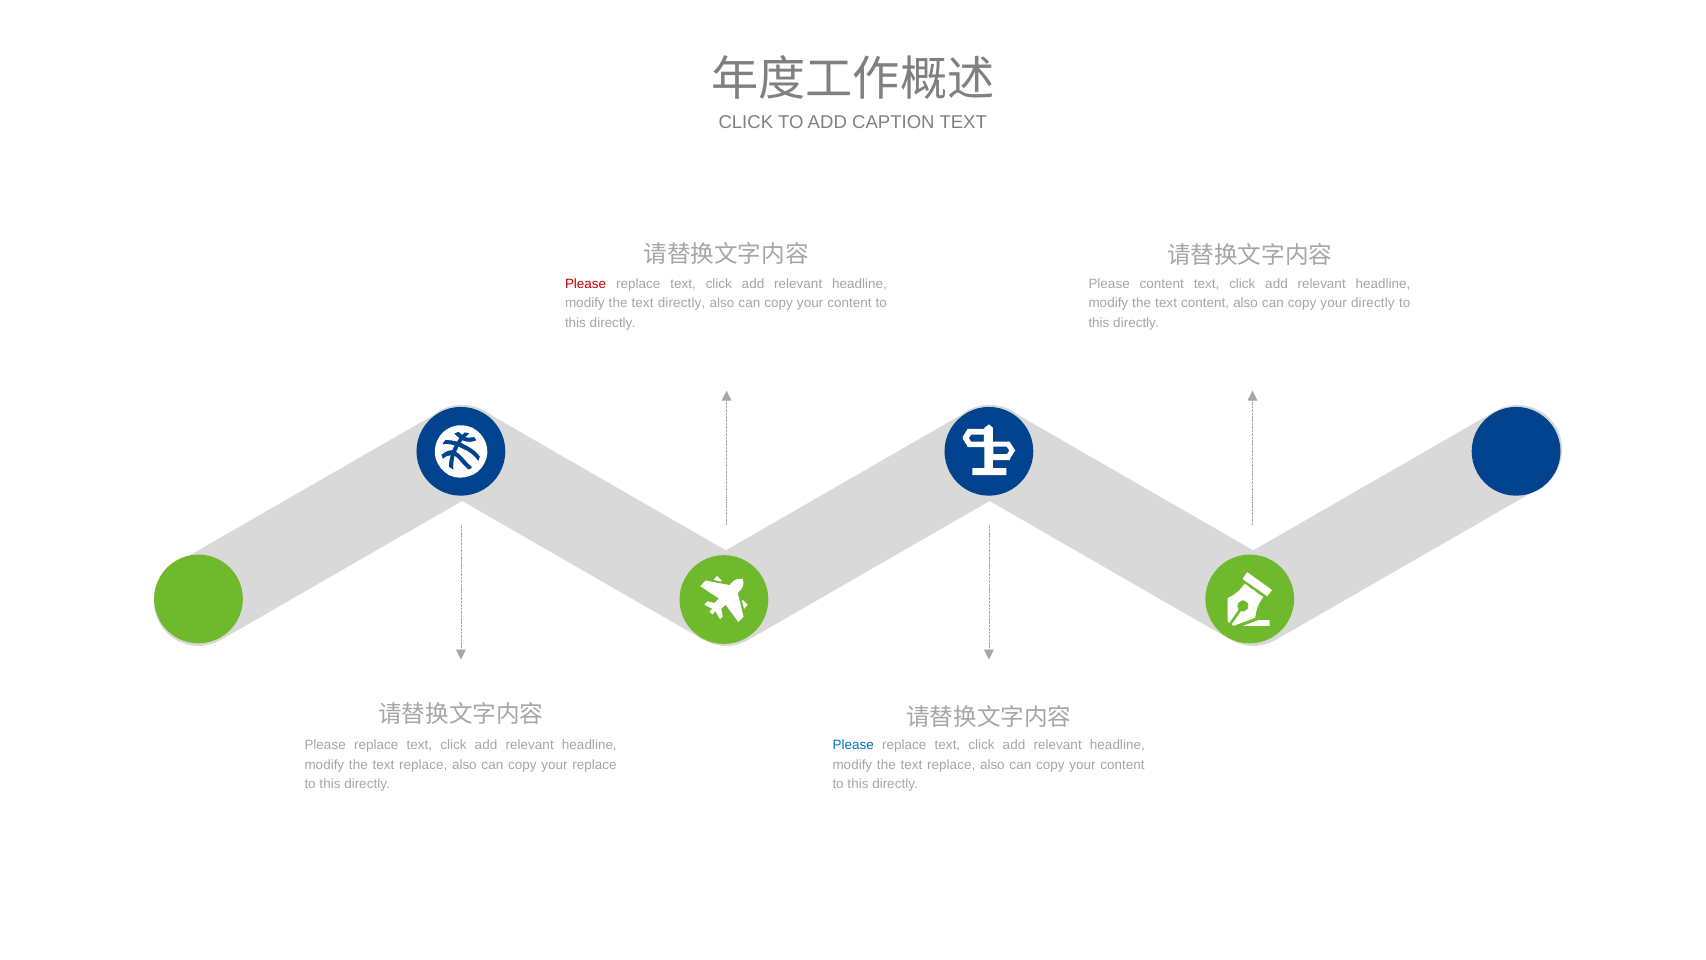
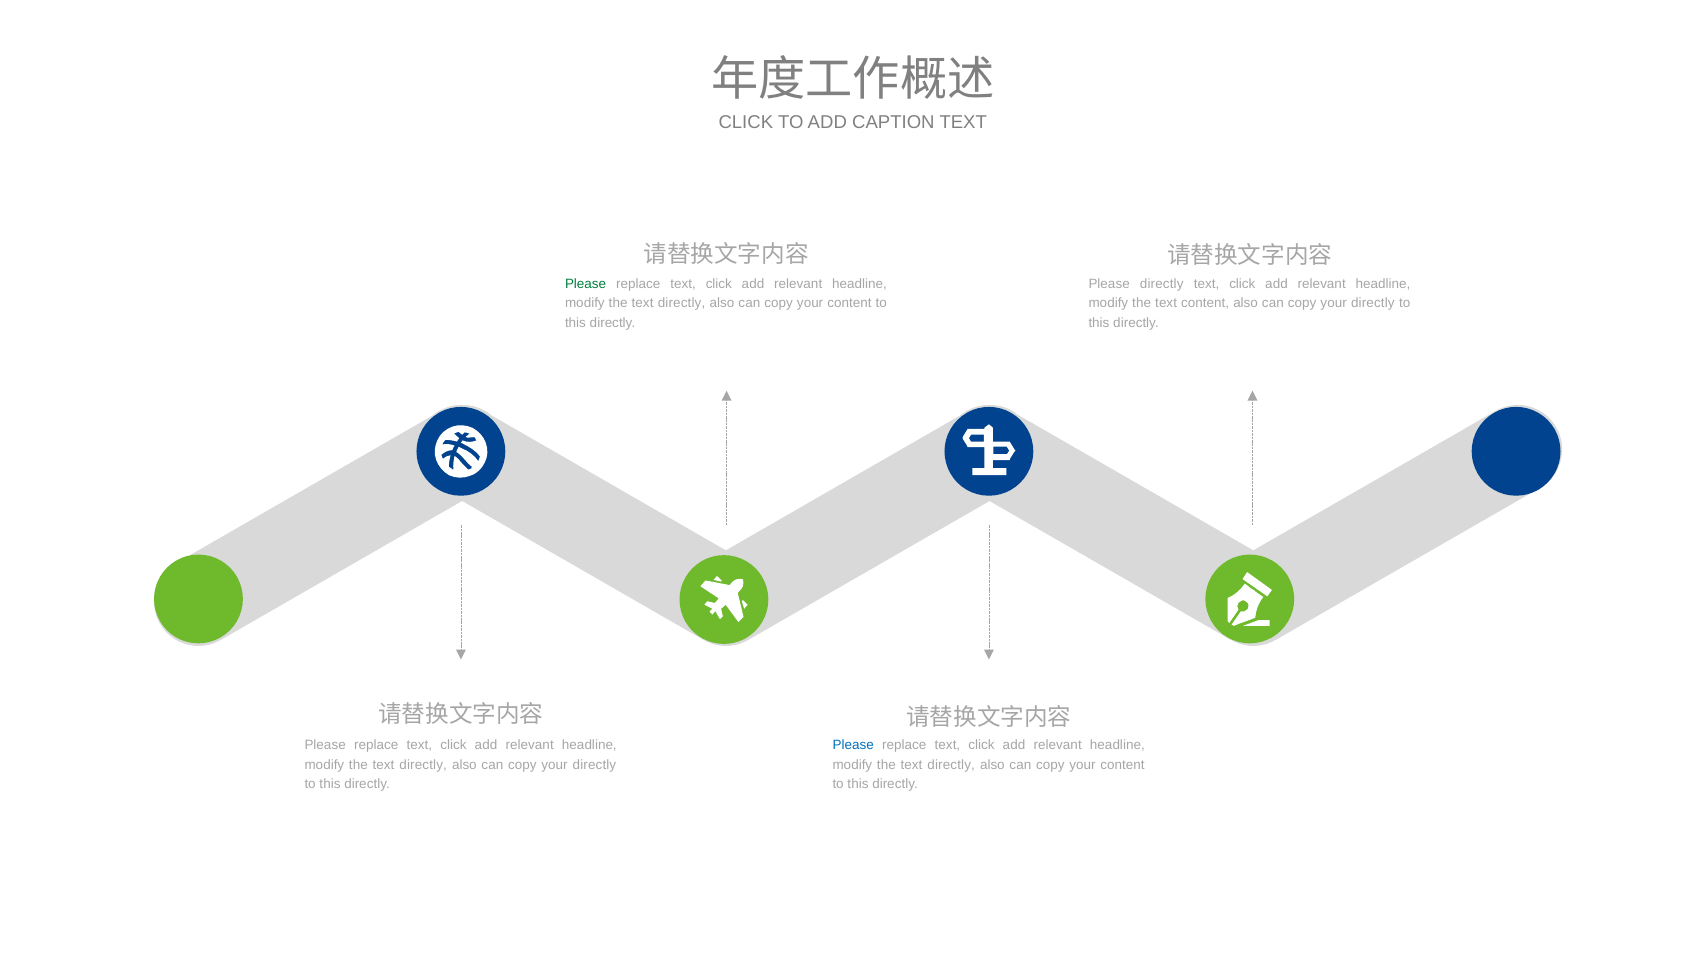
Please at (586, 284) colour: red -> green
Please content: content -> directly
replace at (423, 764): replace -> directly
replace at (594, 764): replace -> directly
replace at (951, 764): replace -> directly
